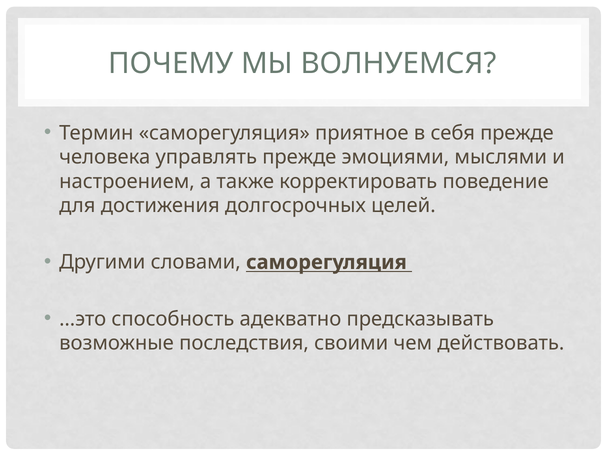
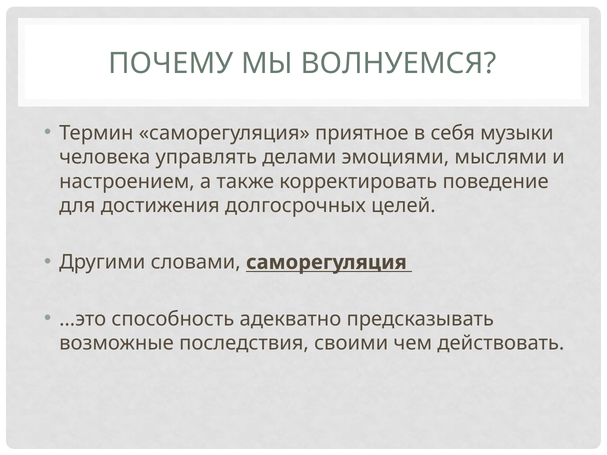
себя прежде: прежде -> музыки
управлять прежде: прежде -> делами
